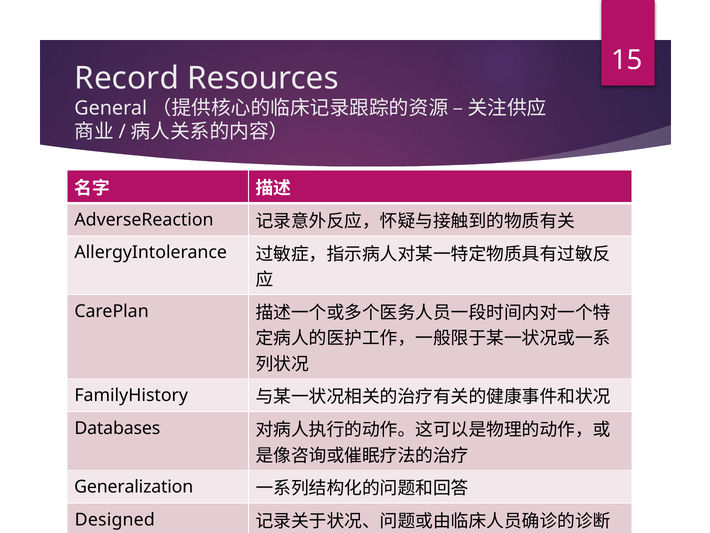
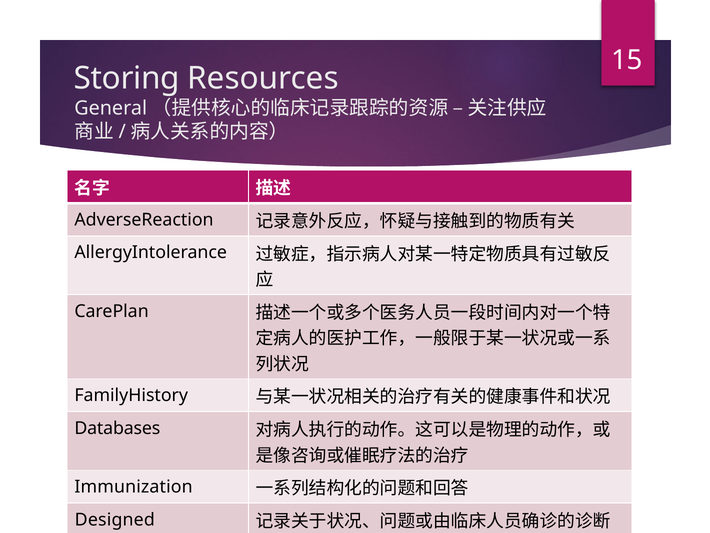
Record: Record -> Storing
Generalization: Generalization -> Immunization
